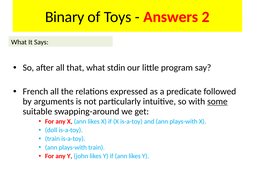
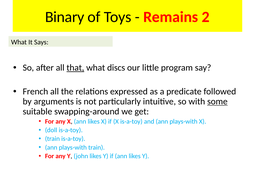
Answers: Answers -> Remains
that underline: none -> present
stdin: stdin -> discs
